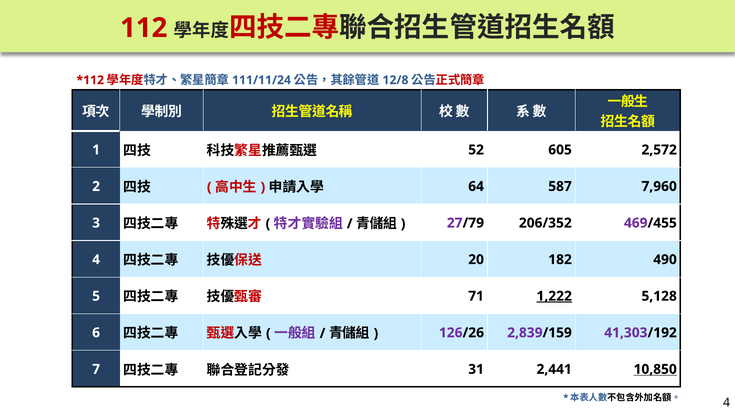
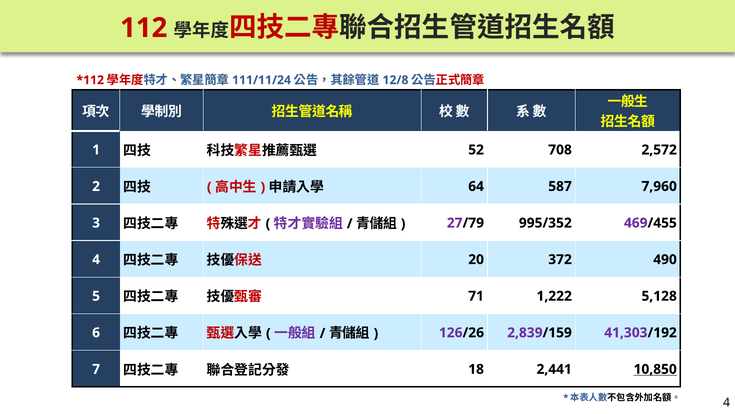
605: 605 -> 708
206/352: 206/352 -> 995/352
182: 182 -> 372
1,222 underline: present -> none
31: 31 -> 18
